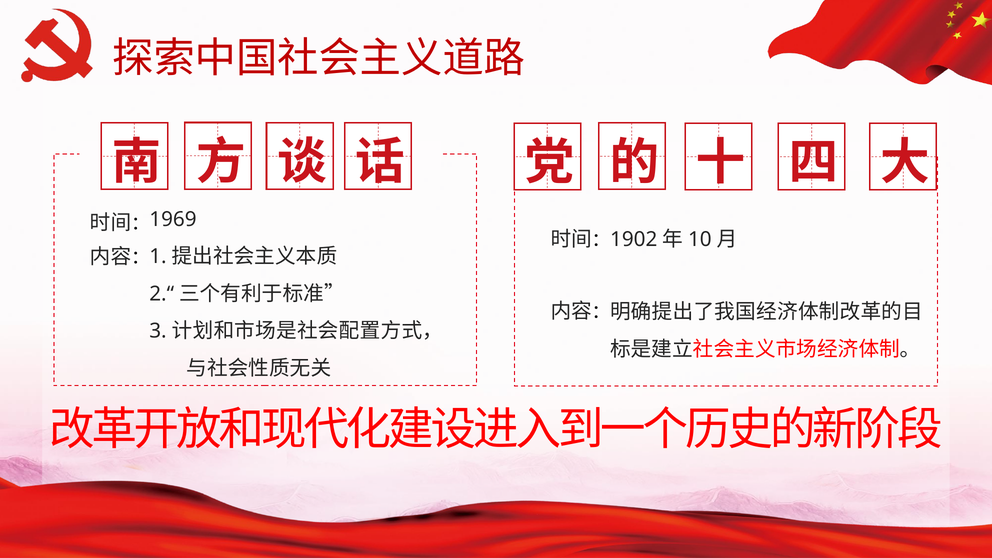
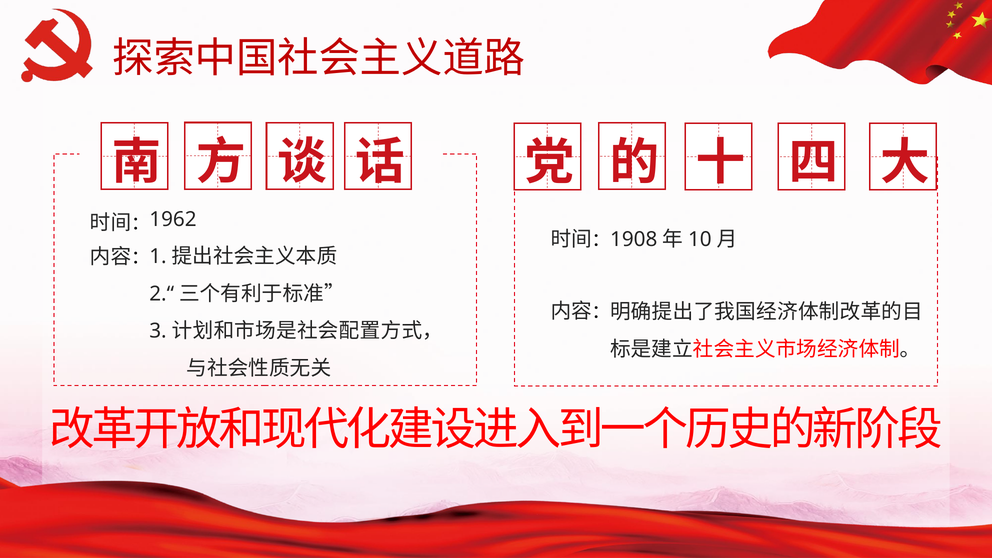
1969: 1969 -> 1962
1902: 1902 -> 1908
